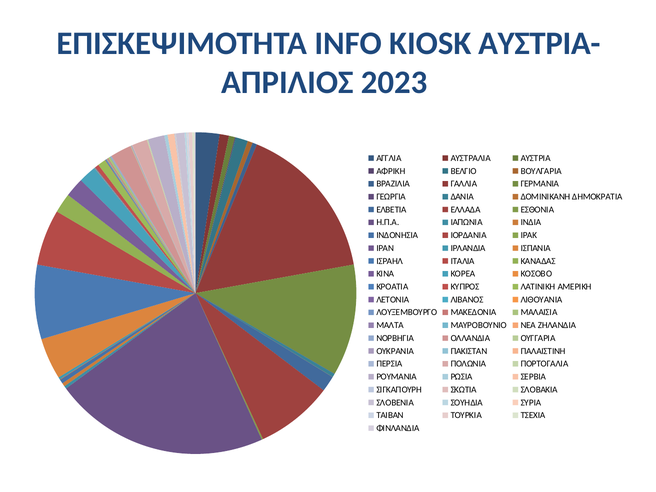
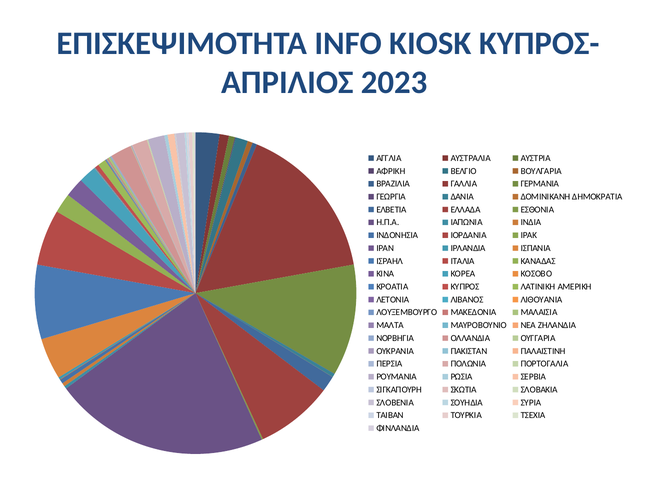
ΑΥΣΤΡΙΑ-: ΑΥΣΤΡΙΑ- -> ΚΥΠΡΟΣ-
